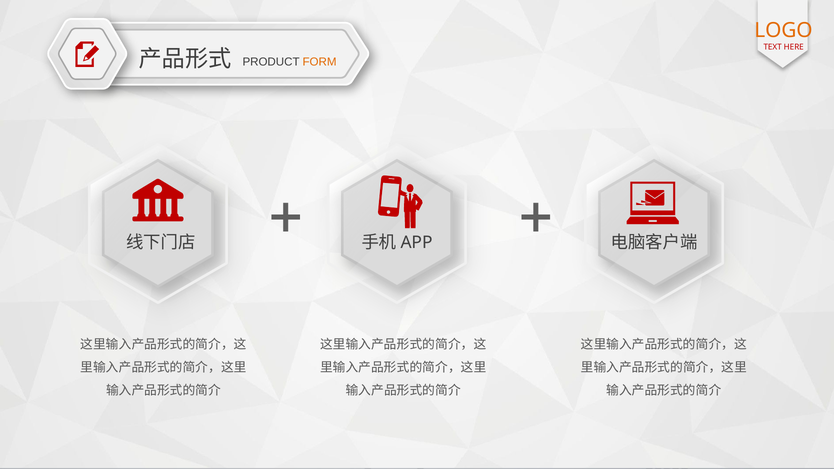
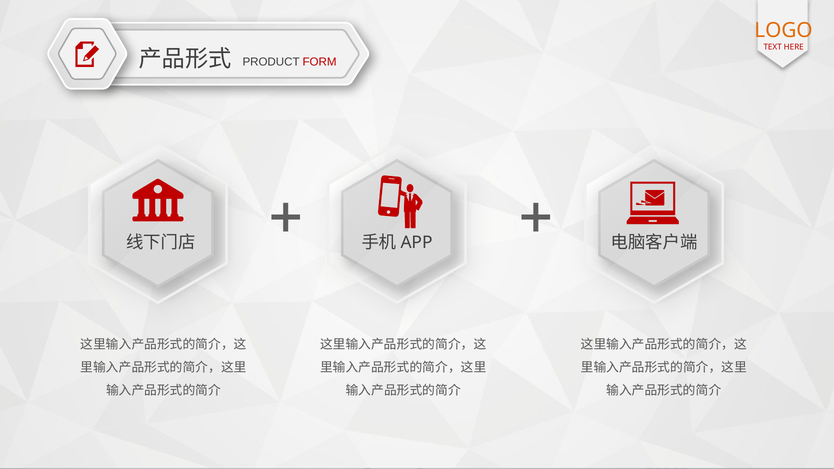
FORM colour: orange -> red
